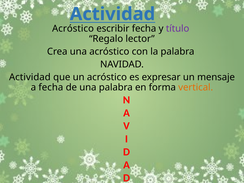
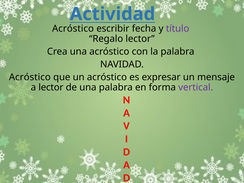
Actividad at (30, 77): Actividad -> Acróstico
a fecha: fecha -> lector
vertical colour: orange -> purple
